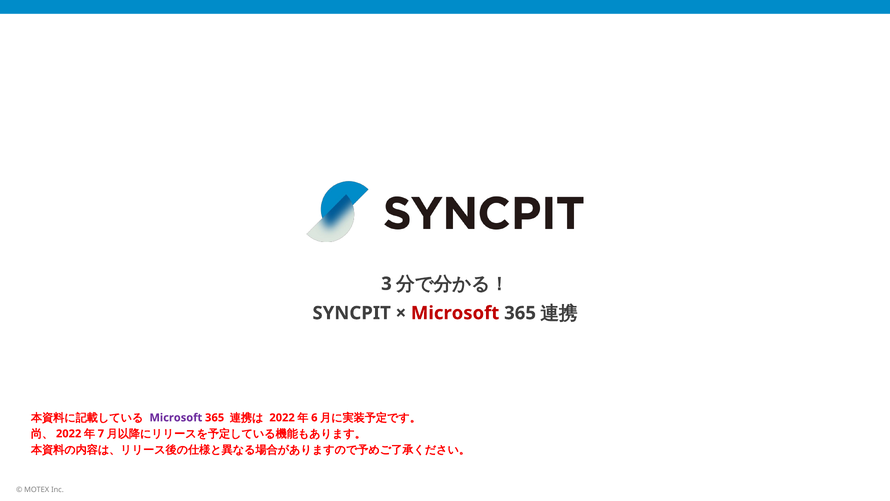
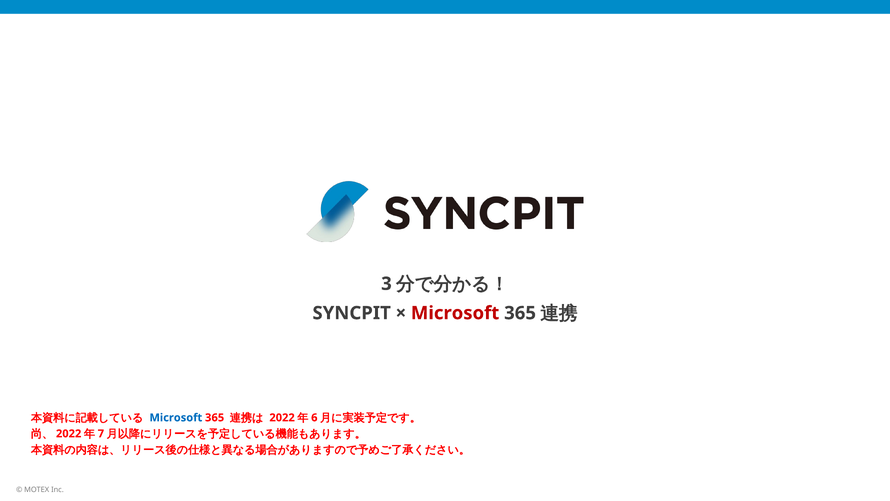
Microsoft at (176, 417) colour: purple -> blue
